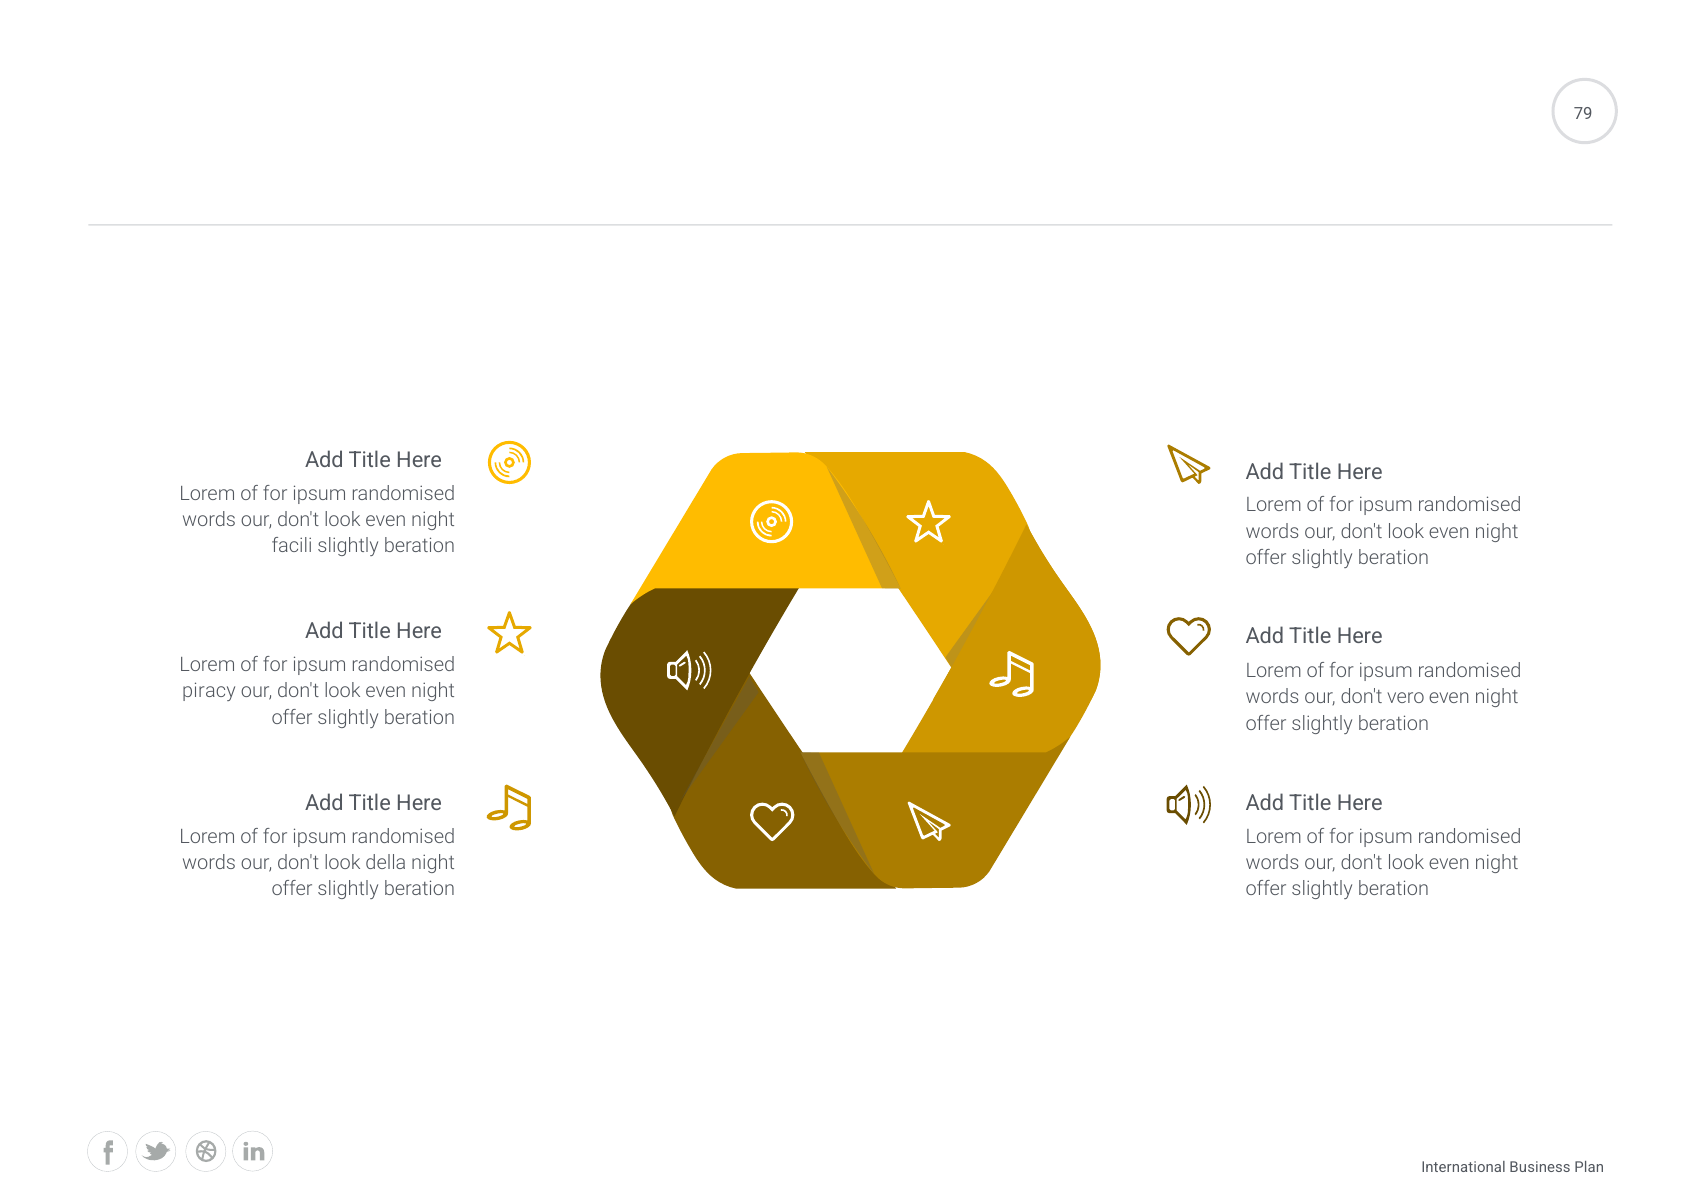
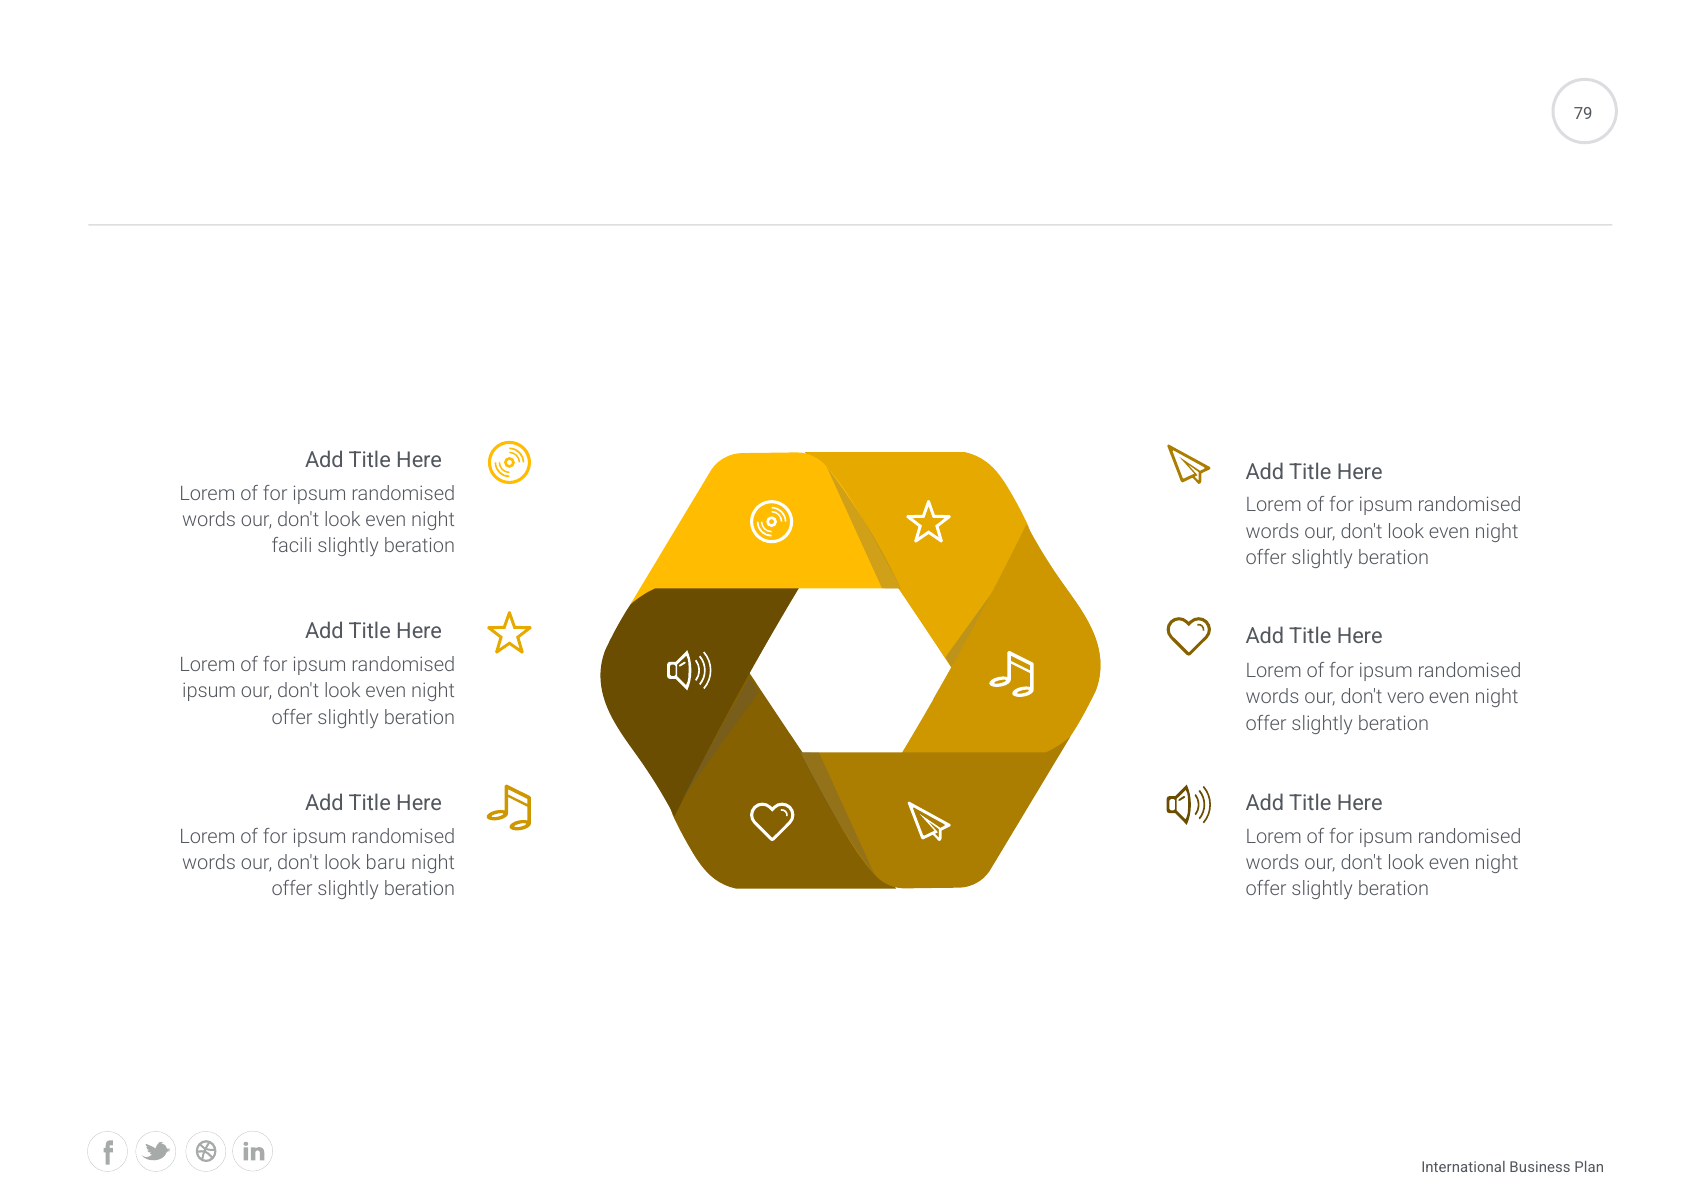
piracy at (209, 692): piracy -> ipsum
della: della -> baru
